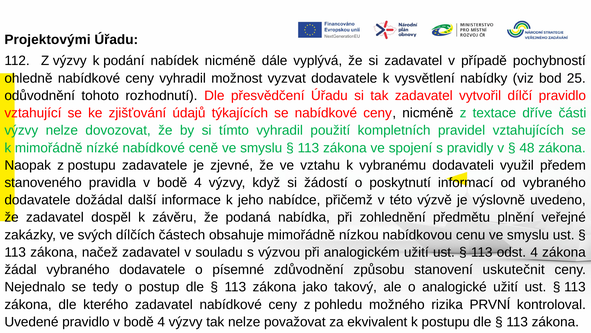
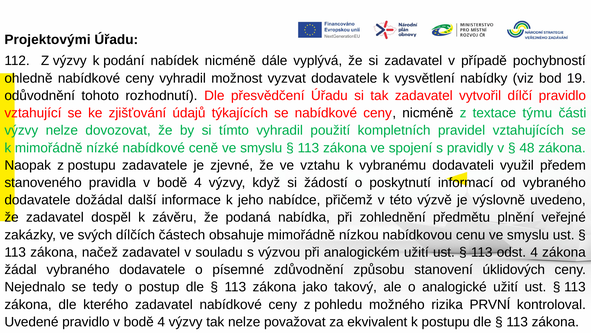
25: 25 -> 19
dříve: dříve -> týmu
uskutečnit: uskutečnit -> úklidových
